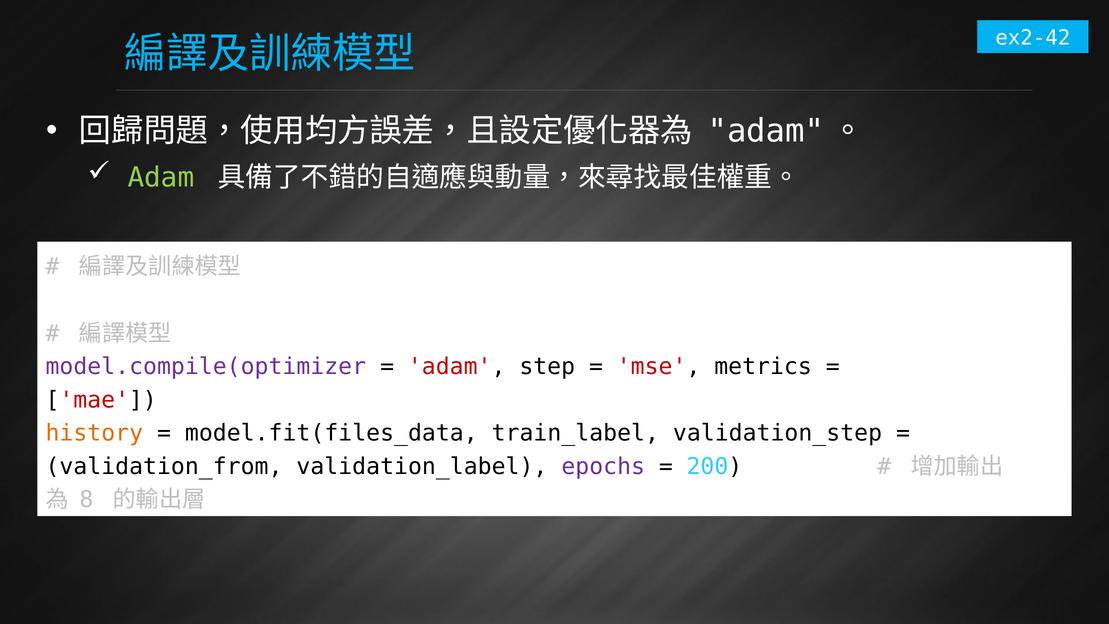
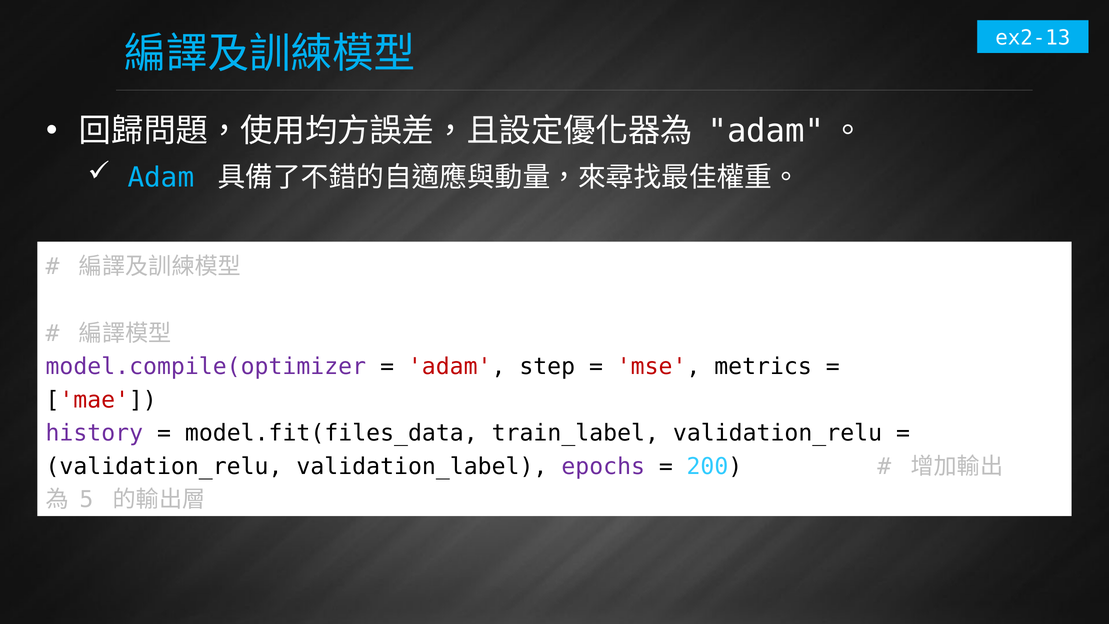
ex2-42: ex2-42 -> ex2-13
Adam at (161, 178) colour: light green -> light blue
history colour: orange -> purple
train_label validation_step: validation_step -> validation_relu
validation_from at (164, 466): validation_from -> validation_relu
8: 8 -> 5
